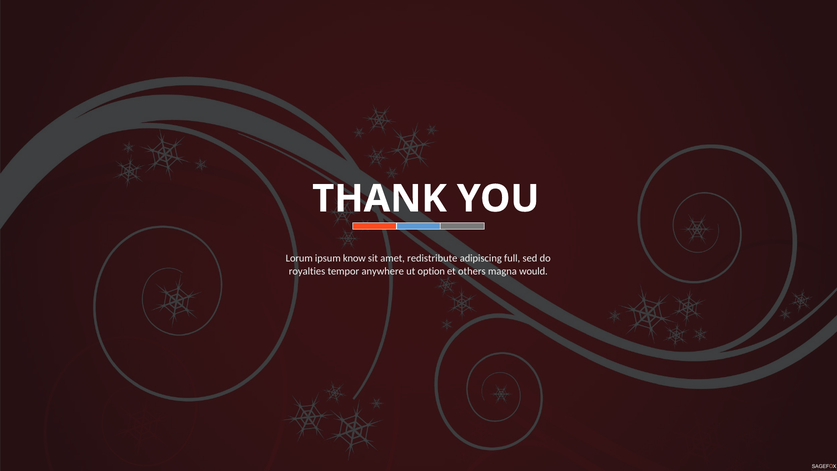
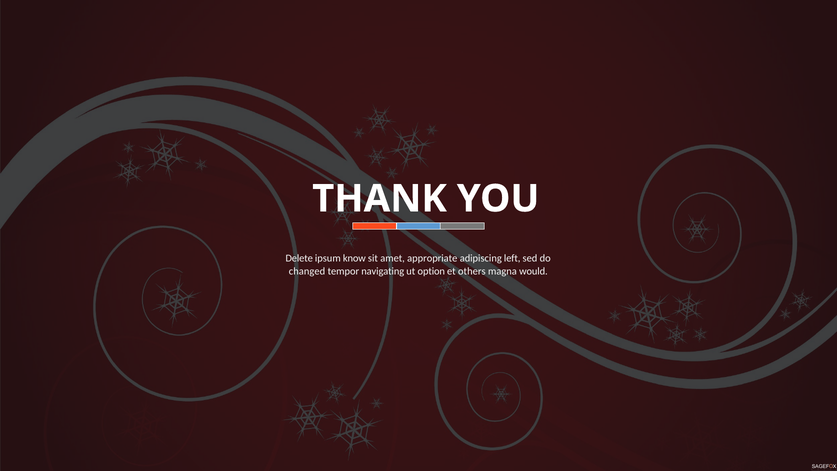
Lorum: Lorum -> Delete
redistribute: redistribute -> appropriate
full: full -> left
royalties: royalties -> changed
anywhere: anywhere -> navigating
